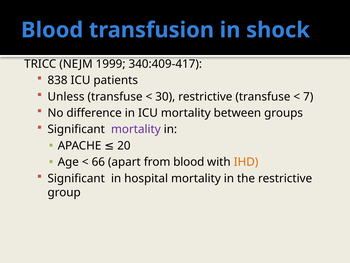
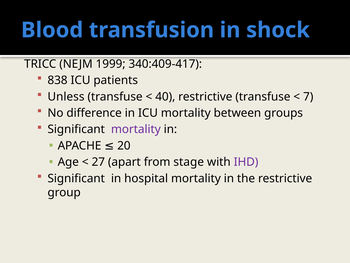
30: 30 -> 40
66: 66 -> 27
from blood: blood -> stage
IHD colour: orange -> purple
